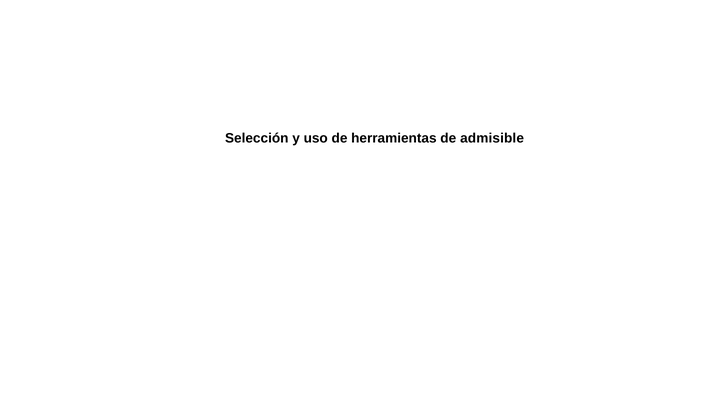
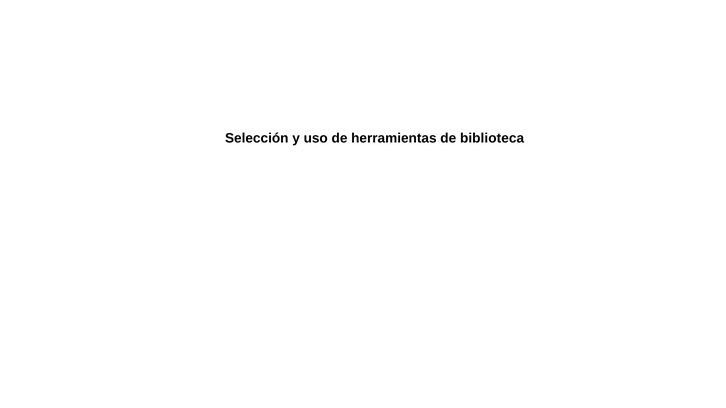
admisible: admisible -> biblioteca
